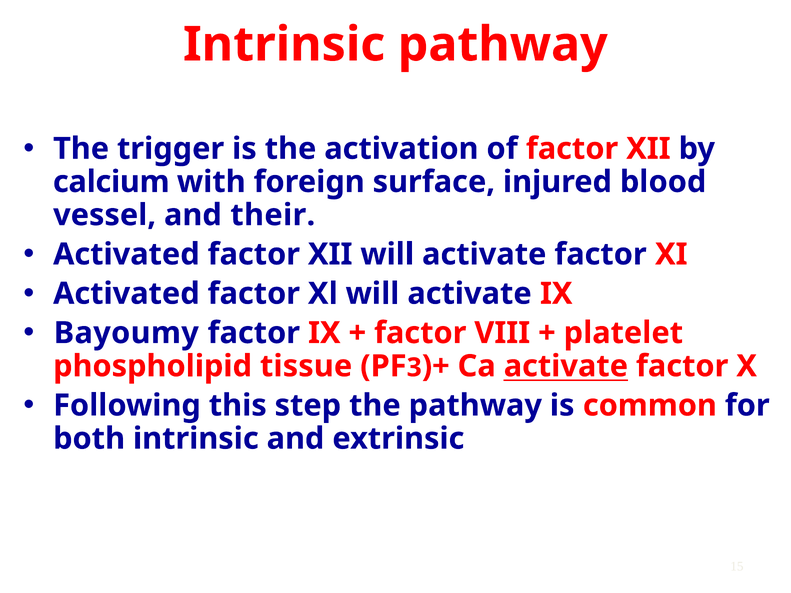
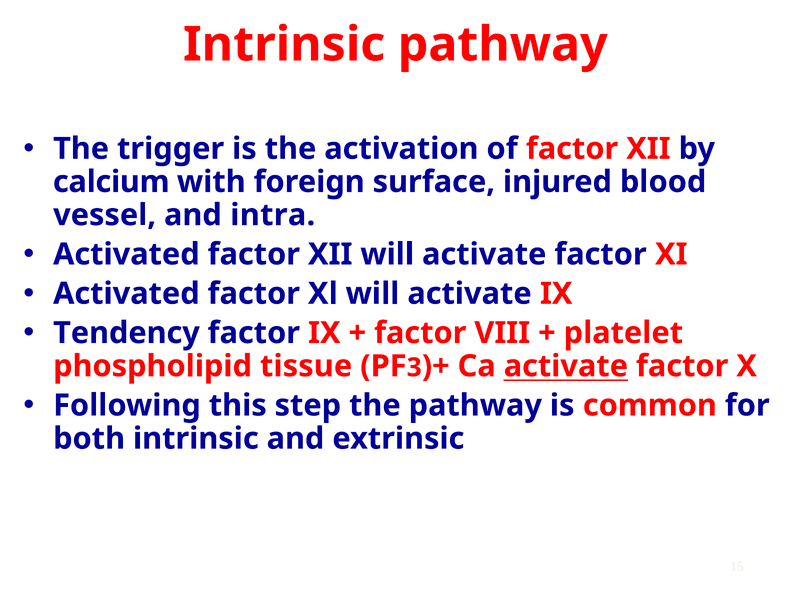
their: their -> intra
Bayoumy: Bayoumy -> Tendency
